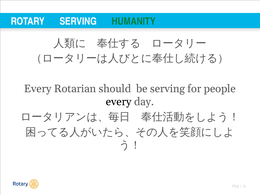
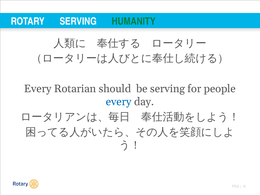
every at (119, 102) colour: black -> blue
